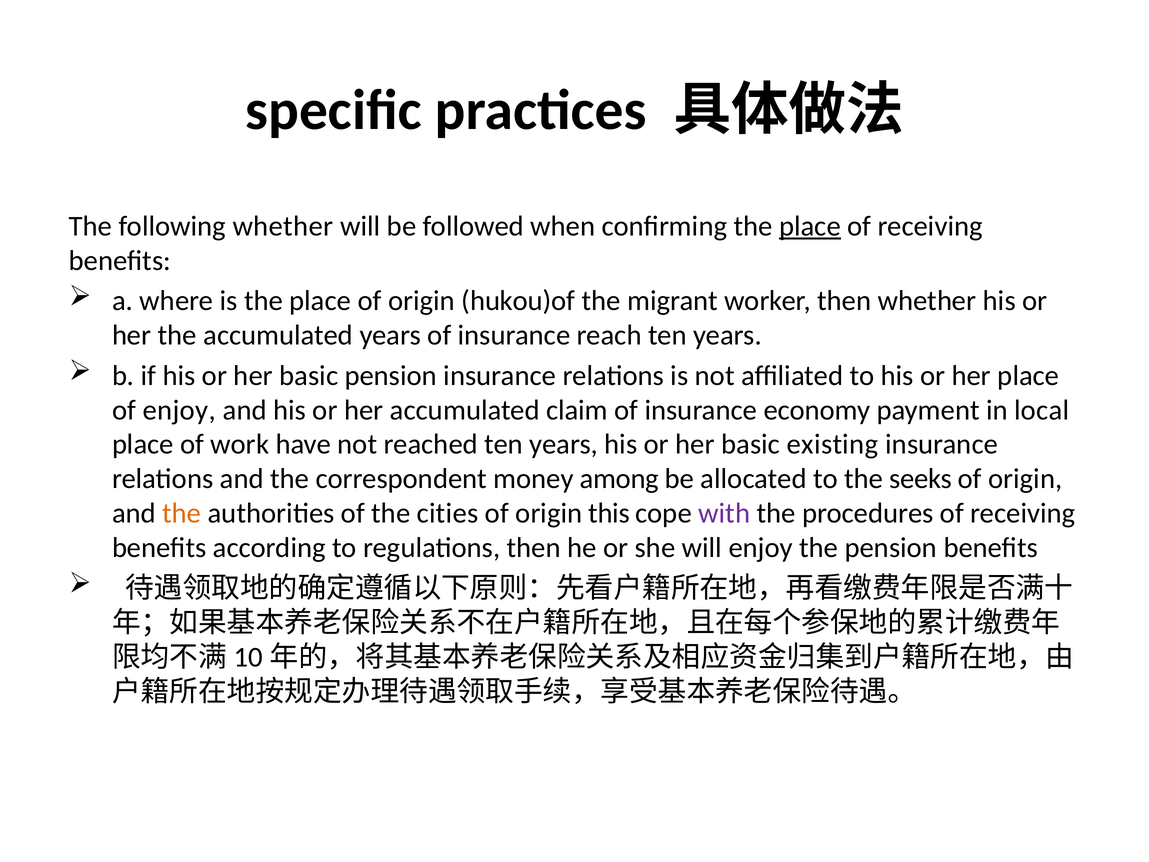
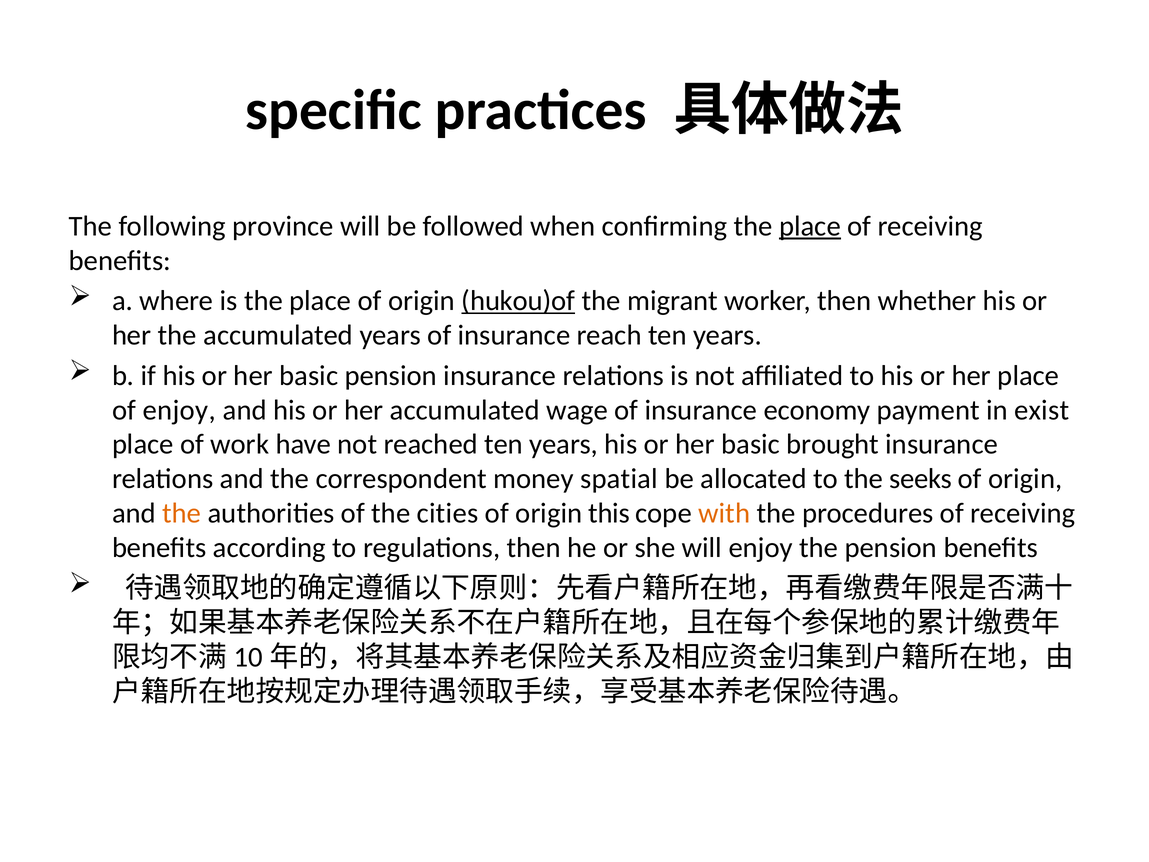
following whether: whether -> province
hukou)of underline: none -> present
claim: claim -> wage
local: local -> exist
existing: existing -> brought
among: among -> spatial
with colour: purple -> orange
